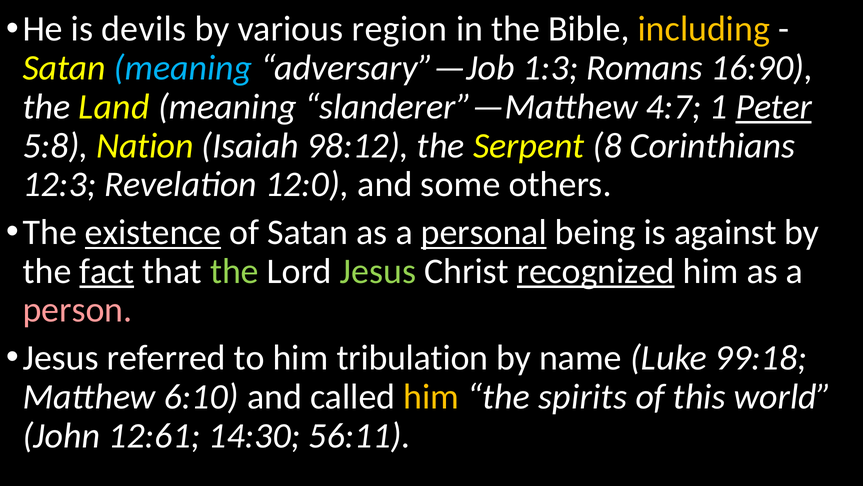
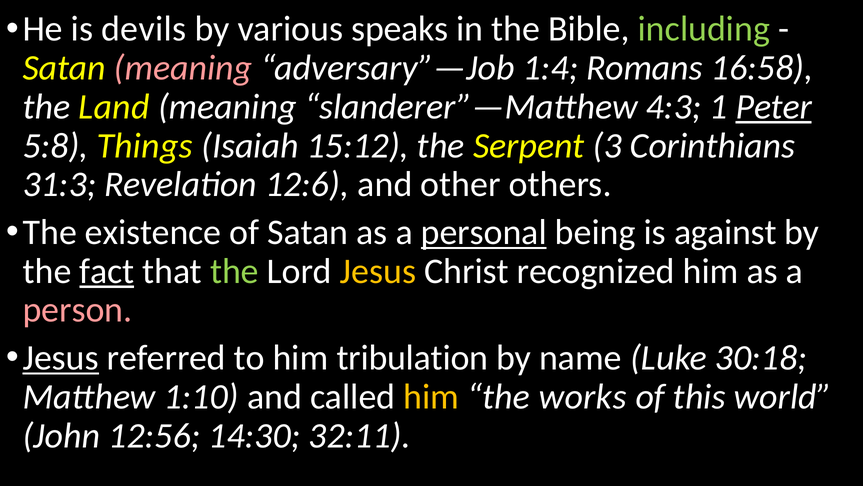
region: region -> speaks
including colour: yellow -> light green
meaning at (183, 68) colour: light blue -> pink
1:3: 1:3 -> 1:4
16:90: 16:90 -> 16:58
4:7: 4:7 -> 4:3
Nation: Nation -> Things
98:12: 98:12 -> 15:12
8: 8 -> 3
12:3: 12:3 -> 31:3
12:0: 12:0 -> 12:6
some: some -> other
existence underline: present -> none
Jesus at (378, 271) colour: light green -> yellow
recognized underline: present -> none
Jesus at (61, 358) underline: none -> present
99:18: 99:18 -> 30:18
6:10: 6:10 -> 1:10
spirits: spirits -> works
12:61: 12:61 -> 12:56
56:11: 56:11 -> 32:11
